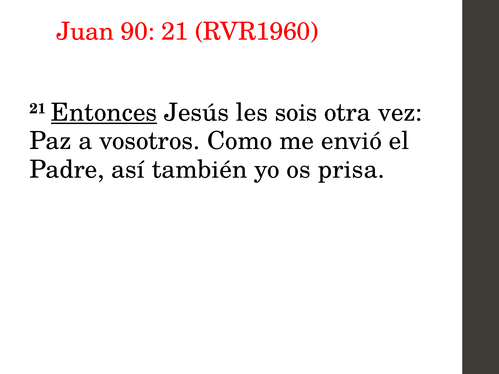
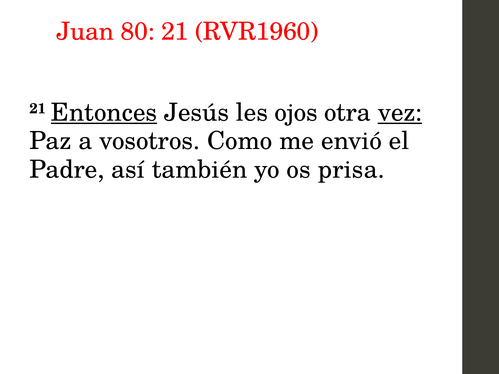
90: 90 -> 80
sois: sois -> ojos
vez underline: none -> present
